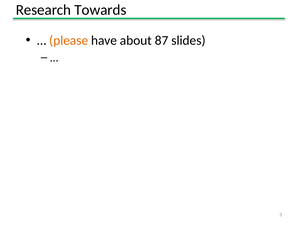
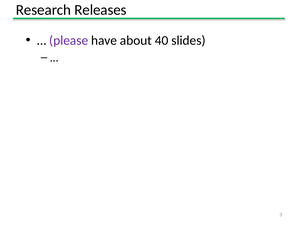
Towards: Towards -> Releases
please colour: orange -> purple
87: 87 -> 40
